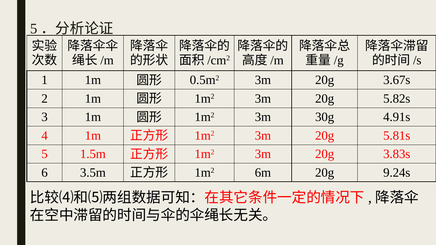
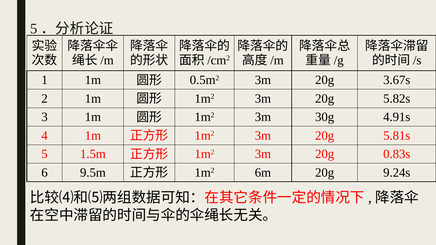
3.83s: 3.83s -> 0.83s
3.5m: 3.5m -> 9.5m
